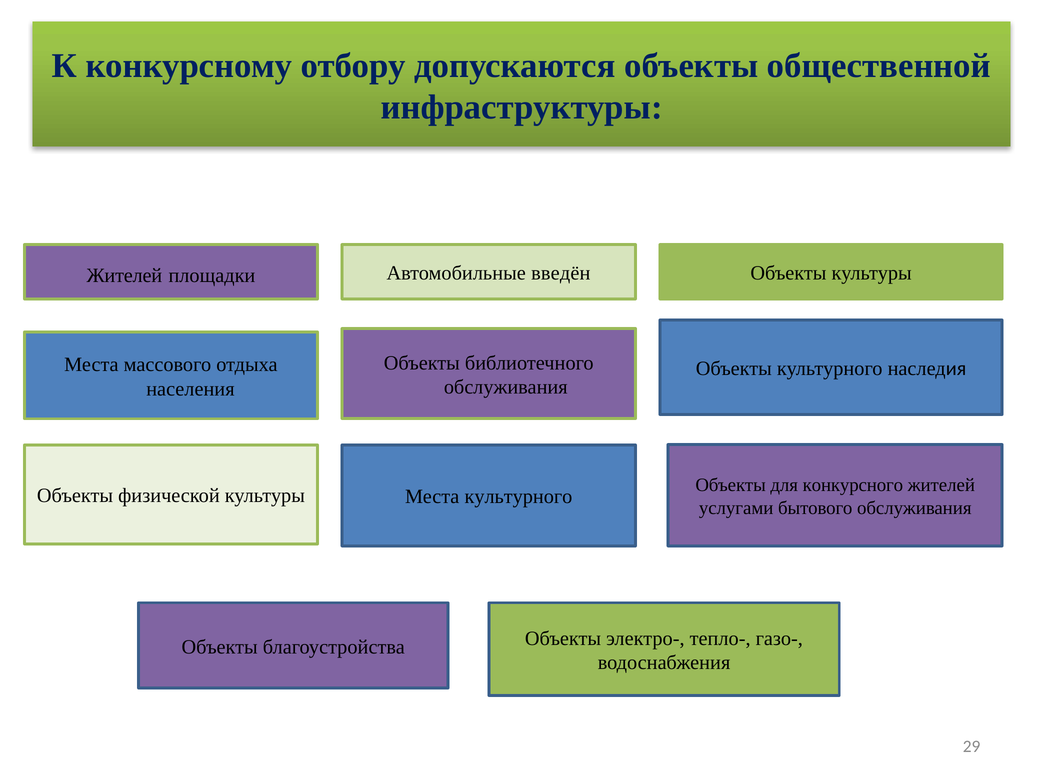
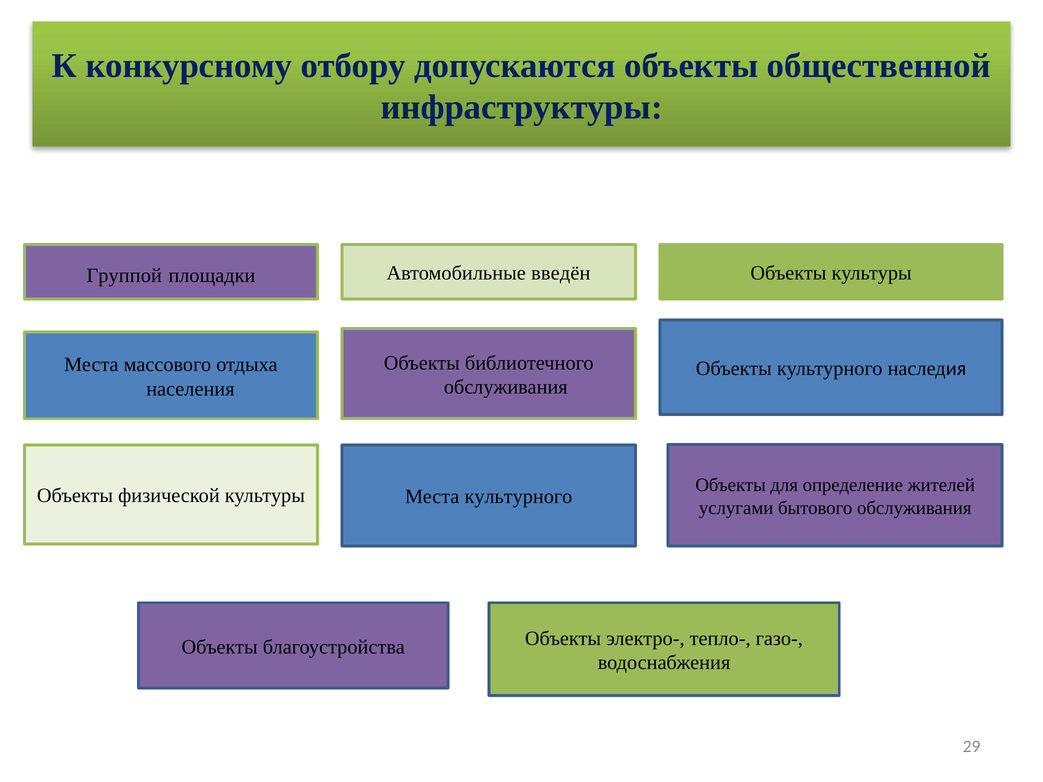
Жителей at (124, 275): Жителей -> Группой
конкурсного: конкурсного -> определение
